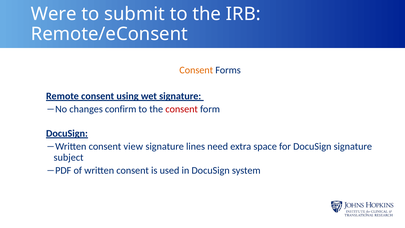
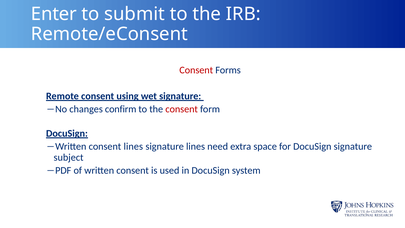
Were: Were -> Enter
Consent at (196, 70) colour: orange -> red
consent view: view -> lines
